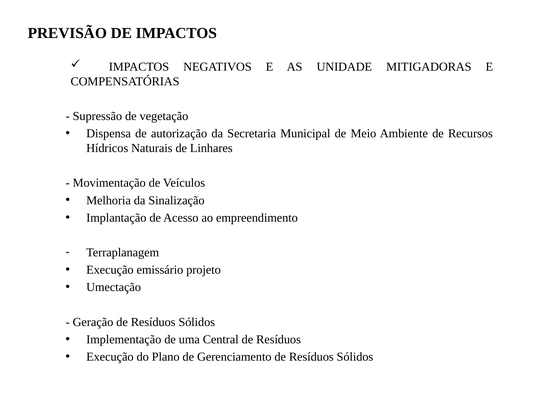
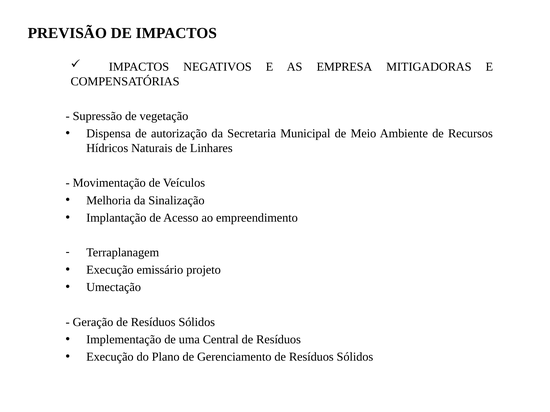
UNIDADE: UNIDADE -> EMPRESA
